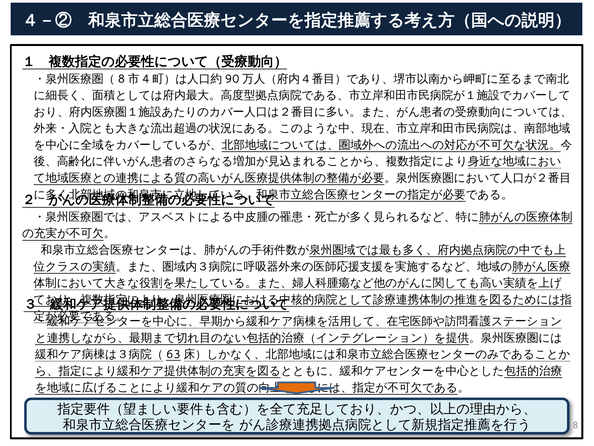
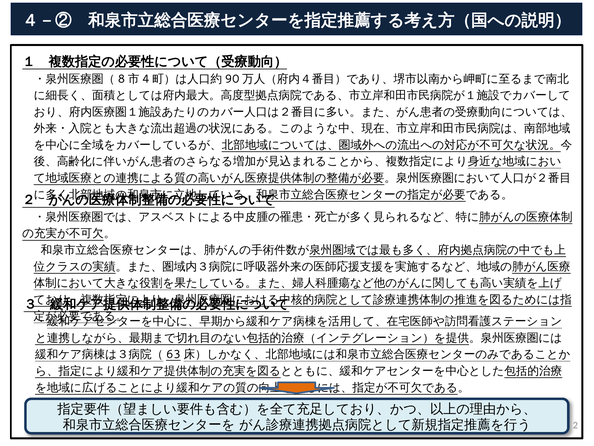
8: 8 -> 2
